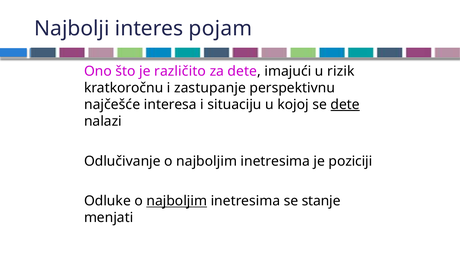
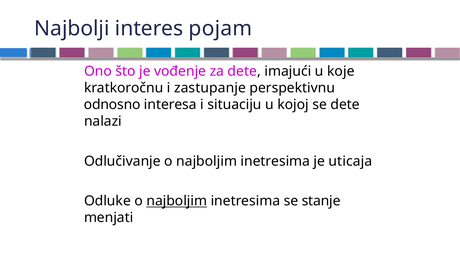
različito: različito -> vođenje
rizik: rizik -> koje
najčešće: najčešće -> odnosno
dete at (345, 105) underline: present -> none
poziciji: poziciji -> uticaja
